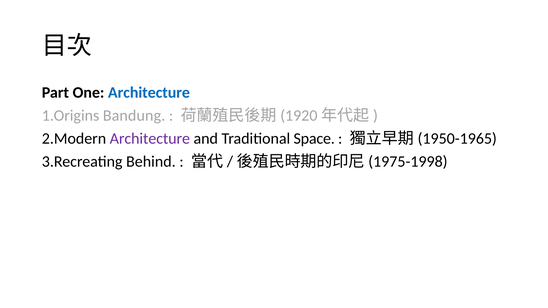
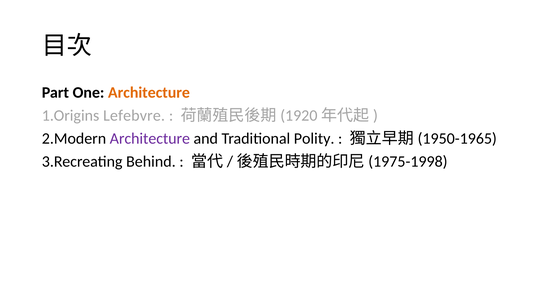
Architecture at (149, 93) colour: blue -> orange
Bandung: Bandung -> Lefebvre
Space: Space -> Polity
